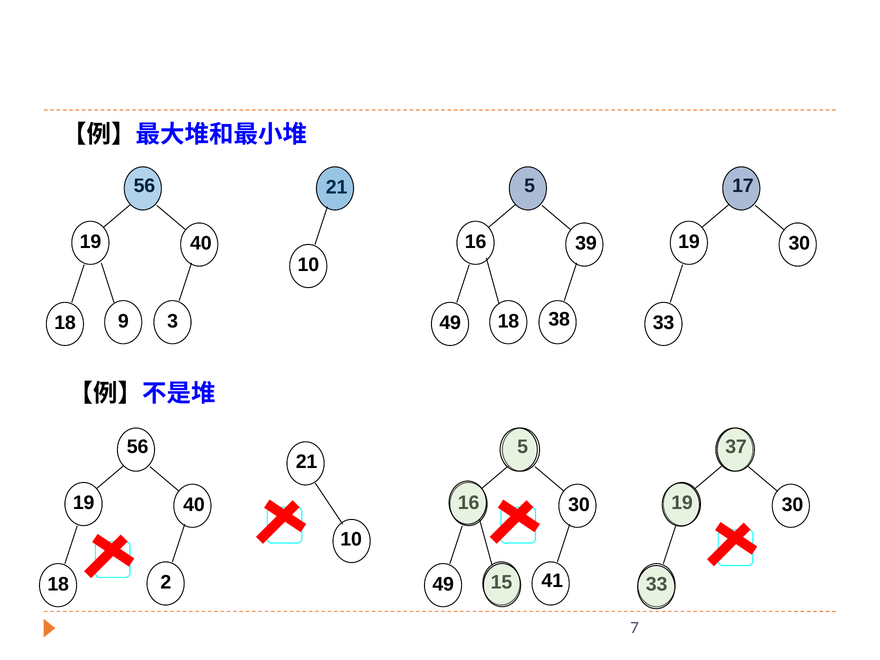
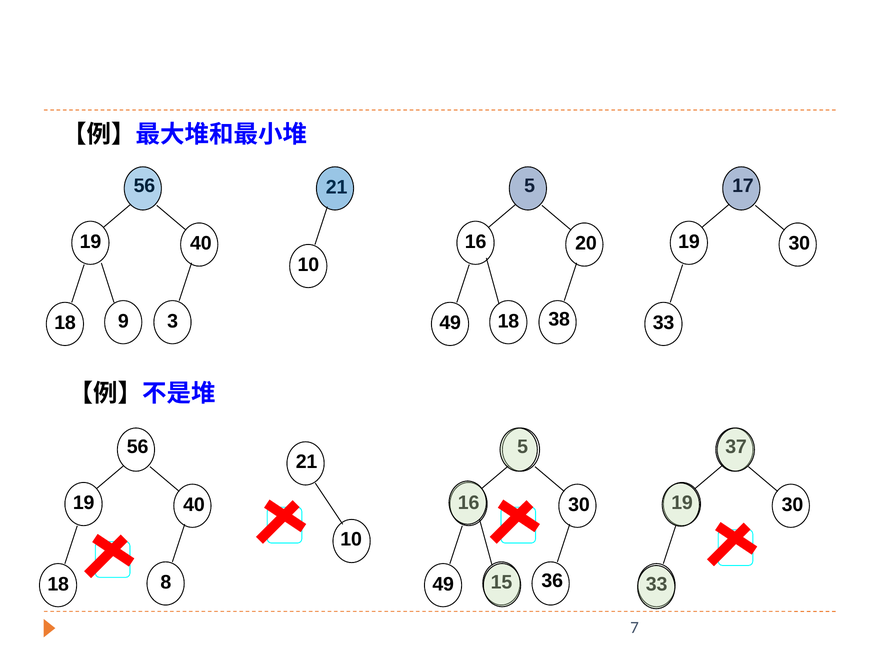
39: 39 -> 20
2: 2 -> 8
41: 41 -> 36
